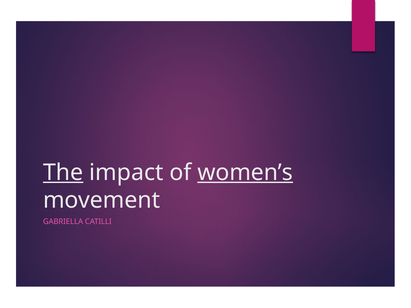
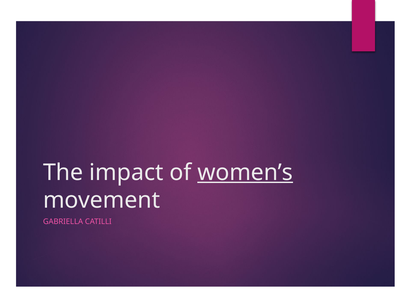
The underline: present -> none
